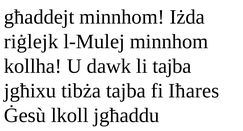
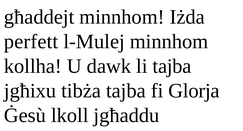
riġlejk: riġlejk -> perfett
Iħares: Iħares -> Glorja
